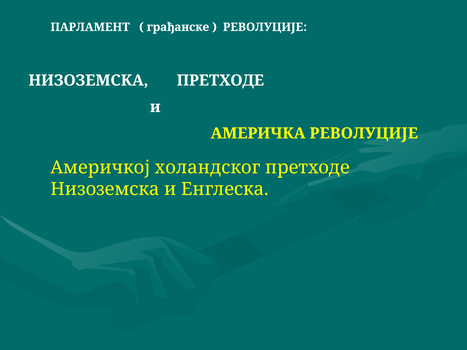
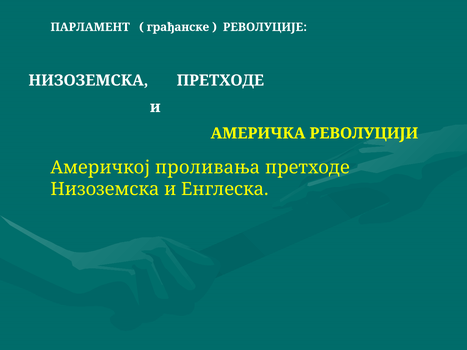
АМЕРИЧКА РЕВОЛУЦИЈЕ: РЕВОЛУЦИЈЕ -> РЕВОЛУЦИЈИ
холандског: холандског -> проливања
